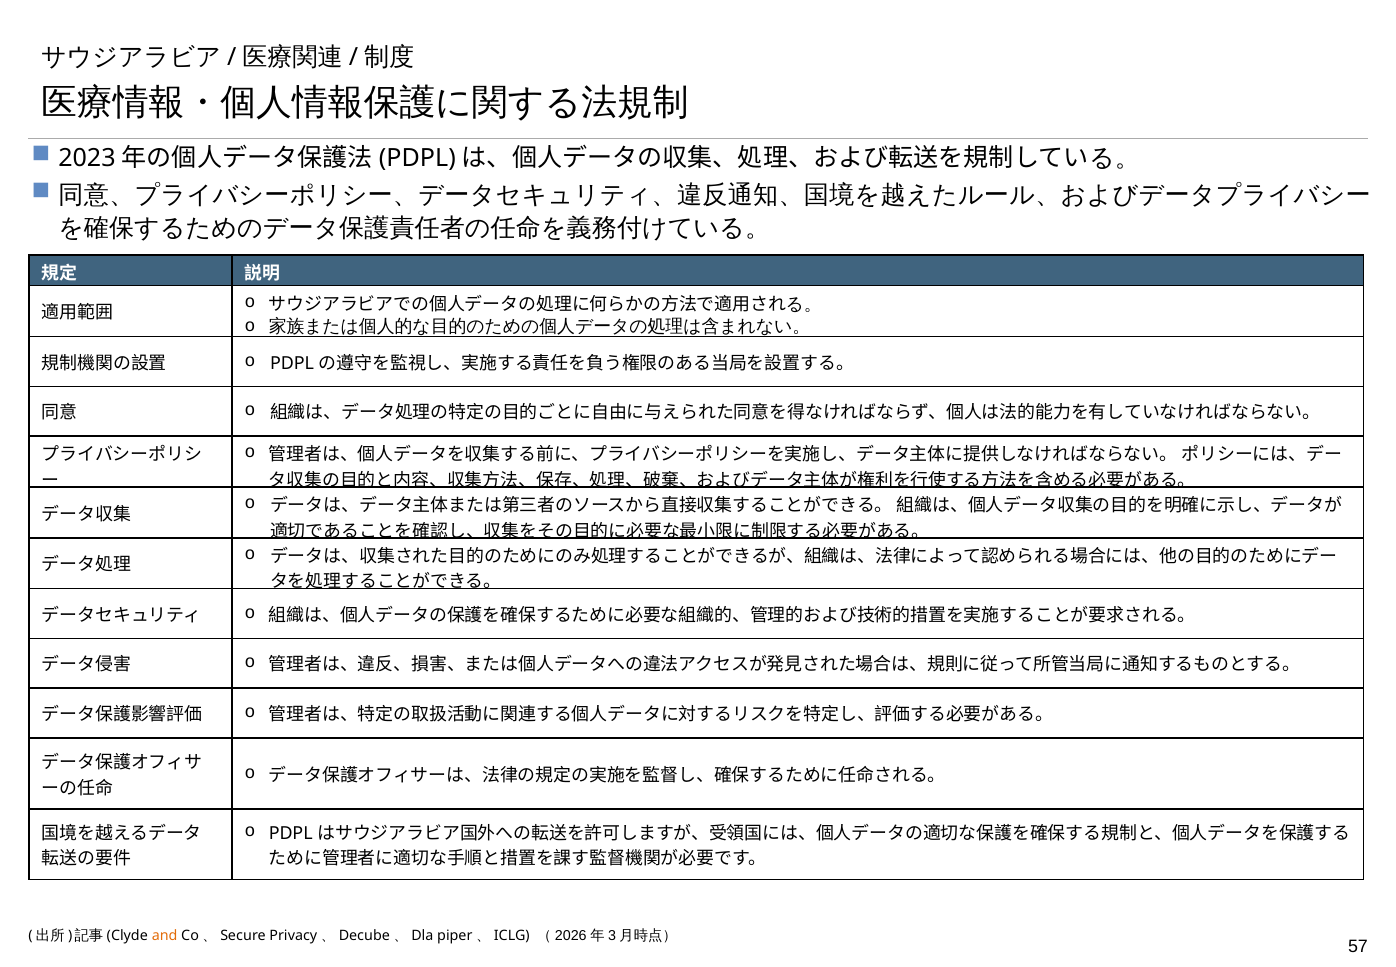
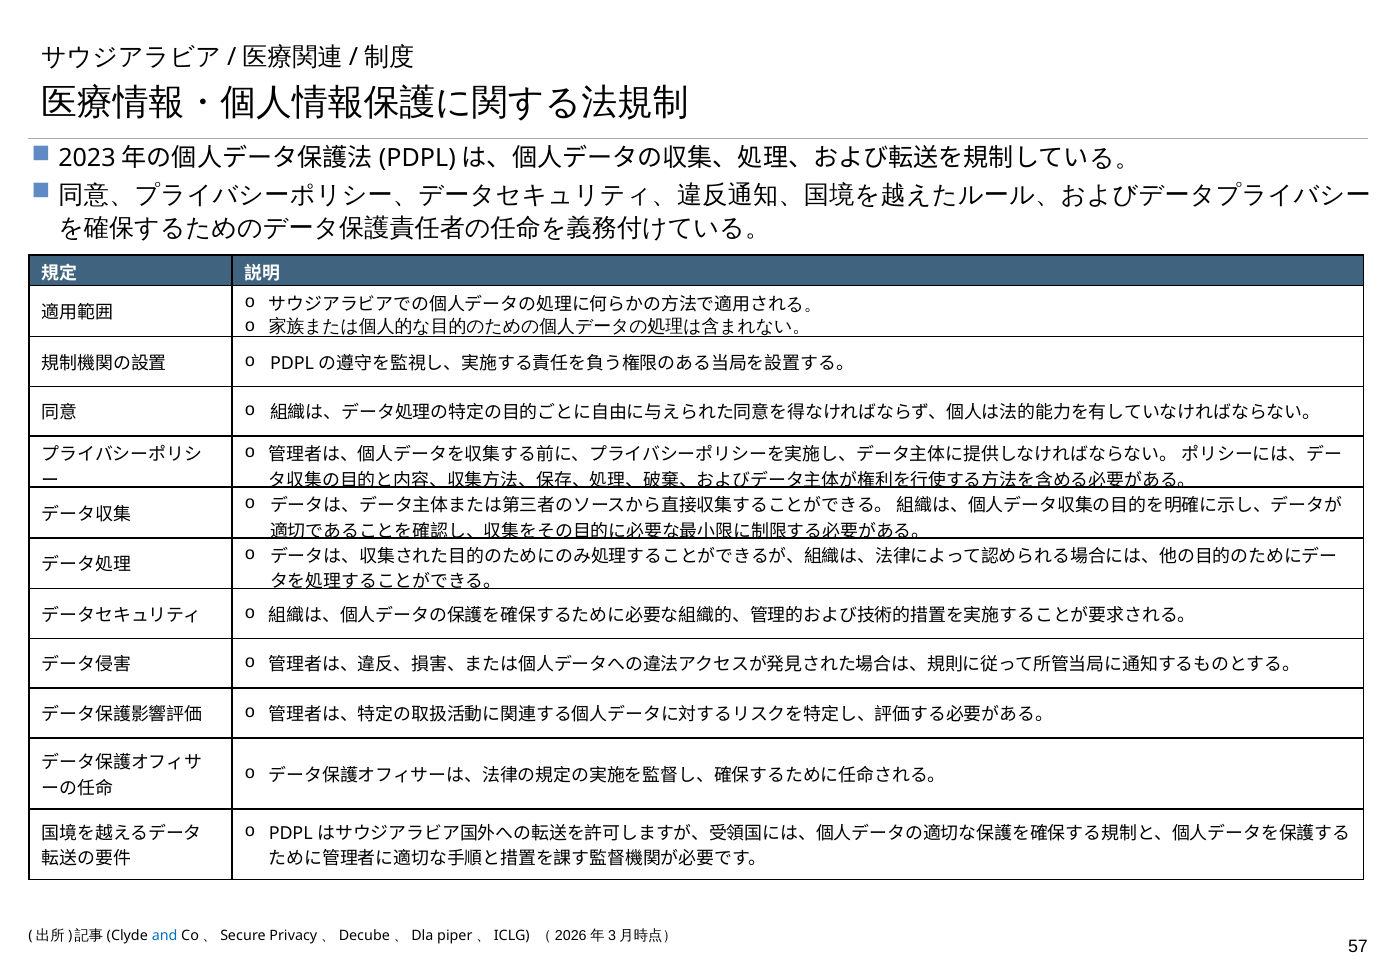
and colour: orange -> blue
